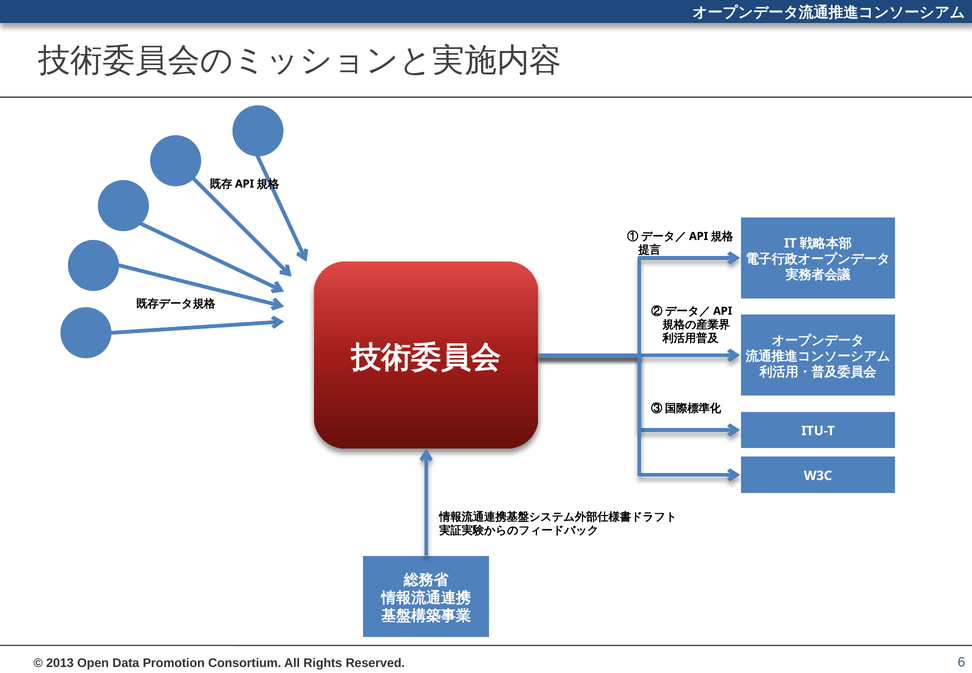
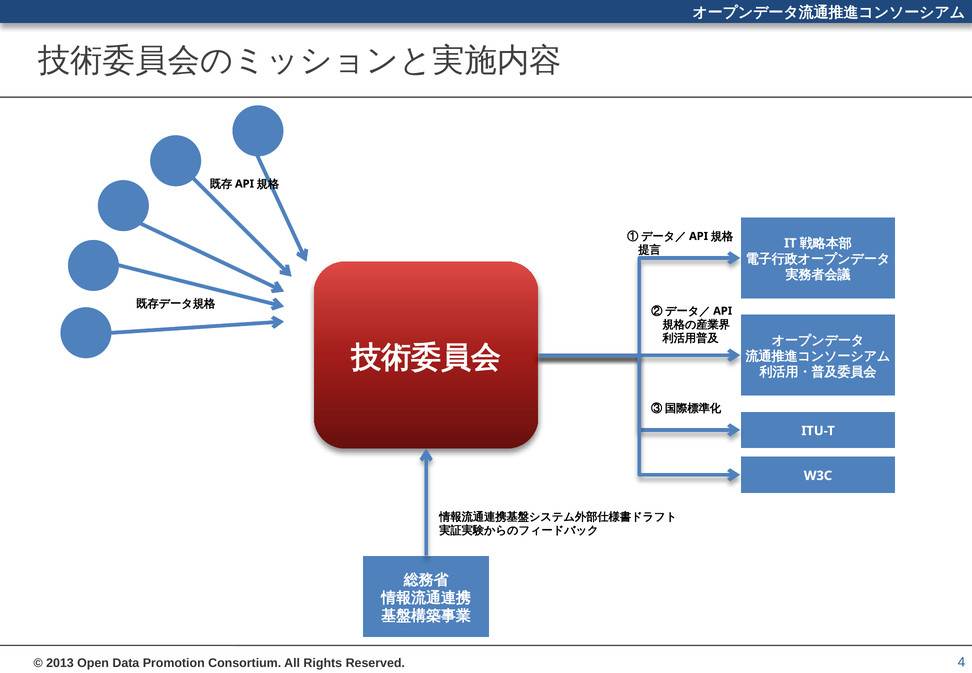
6: 6 -> 4
